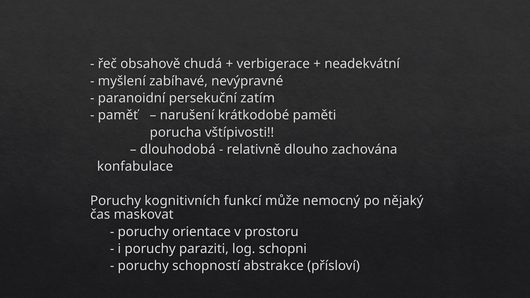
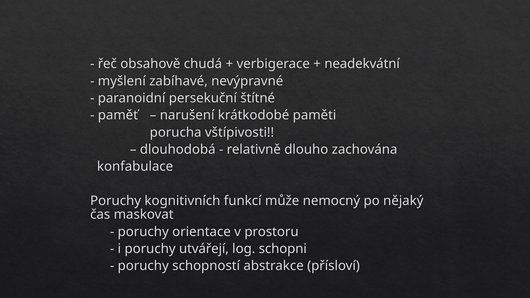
zatím: zatím -> štítné
paraziti: paraziti -> utvářejí
